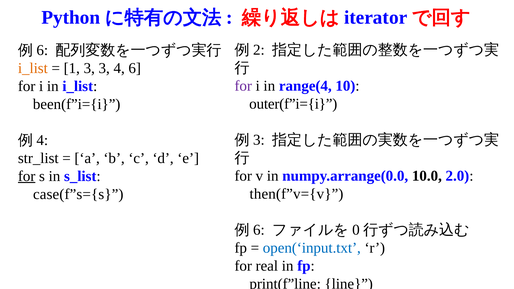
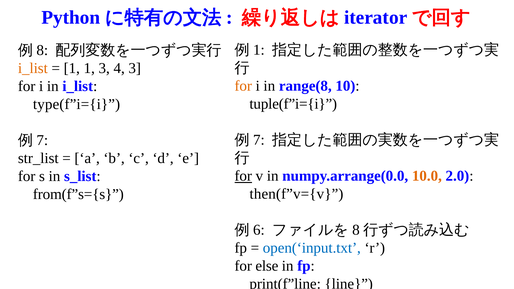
2 at (259, 50): 2 -> 1
6 at (42, 50): 6 -> 8
1 3: 3 -> 1
4 6: 6 -> 3
for at (243, 86) colour: purple -> orange
range(4: range(4 -> range(8
outer(f”i={i: outer(f”i={i -> tuple(f”i={i
been(f”i={i: been(f”i={i -> type(f”i={i
3 at (259, 140): 3 -> 7
4 at (42, 140): 4 -> 7
for at (243, 176) underline: none -> present
10.0 colour: black -> orange
for at (27, 176) underline: present -> none
case(f”s={s: case(f”s={s -> from(f”s={s
0 at (356, 230): 0 -> 8
real: real -> else
